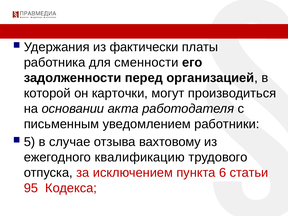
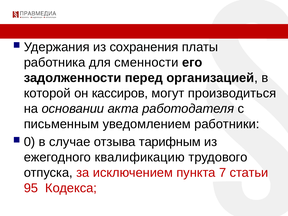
фактически: фактически -> сохранения
карточки: карточки -> кассиров
5: 5 -> 0
вахтовому: вахтовому -> тарифным
6: 6 -> 7
